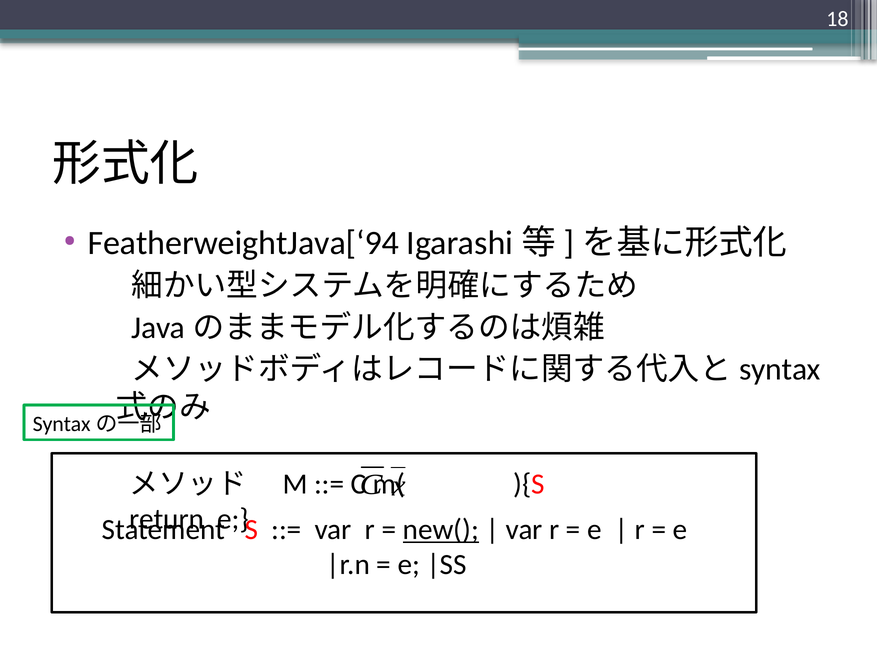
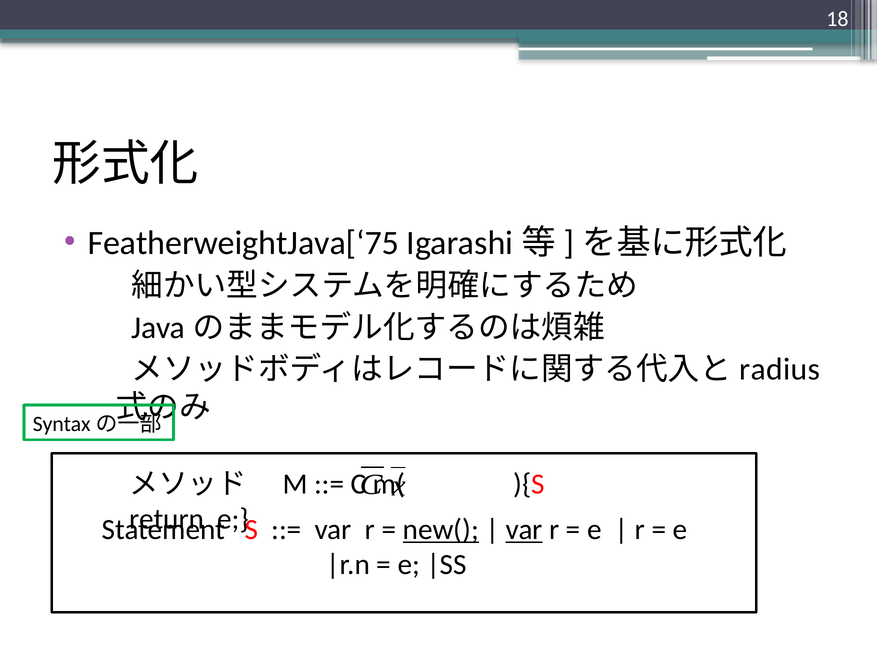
FeatherweightJava[‘94: FeatherweightJava[‘94 -> FeatherweightJava[‘75
syntax: syntax -> radius
var at (524, 529) underline: none -> present
